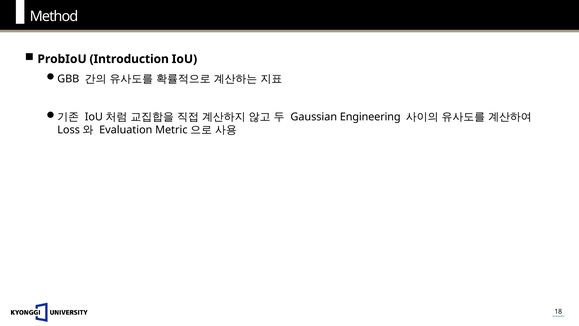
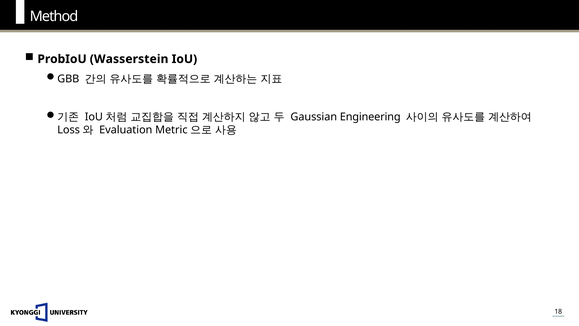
Introduction: Introduction -> Wasserstein
